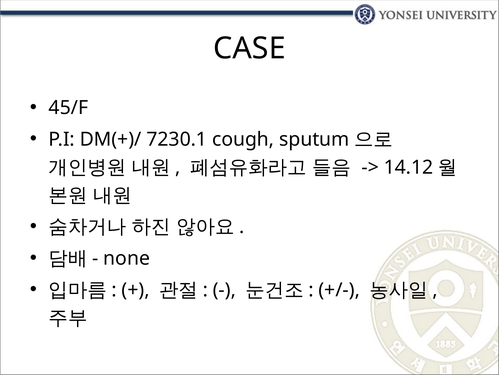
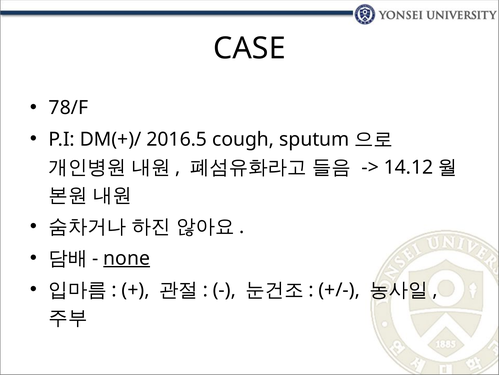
45/F: 45/F -> 78/F
7230.1: 7230.1 -> 2016.5
none underline: none -> present
